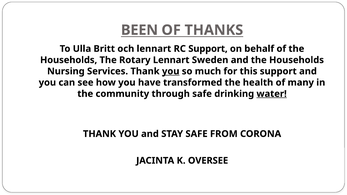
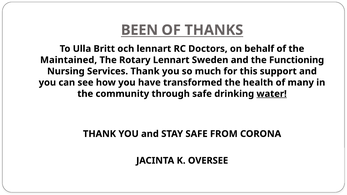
RC Support: Support -> Doctors
Households at (69, 60): Households -> Maintained
and the Households: Households -> Functioning
you at (171, 71) underline: present -> none
